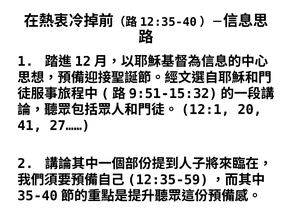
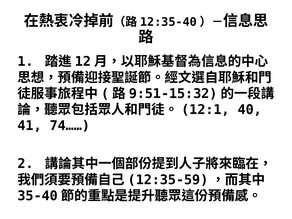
20: 20 -> 40
27……: 27…… -> 74……
